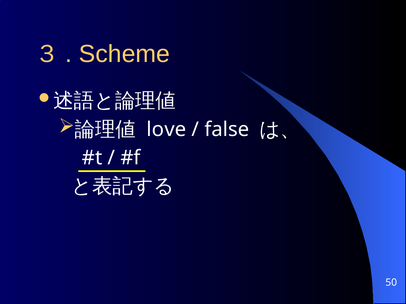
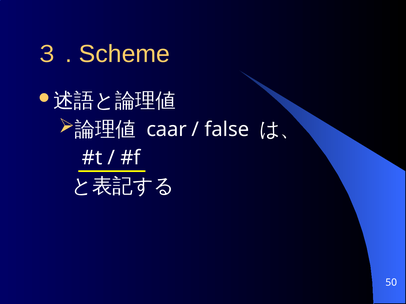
love: love -> caar
